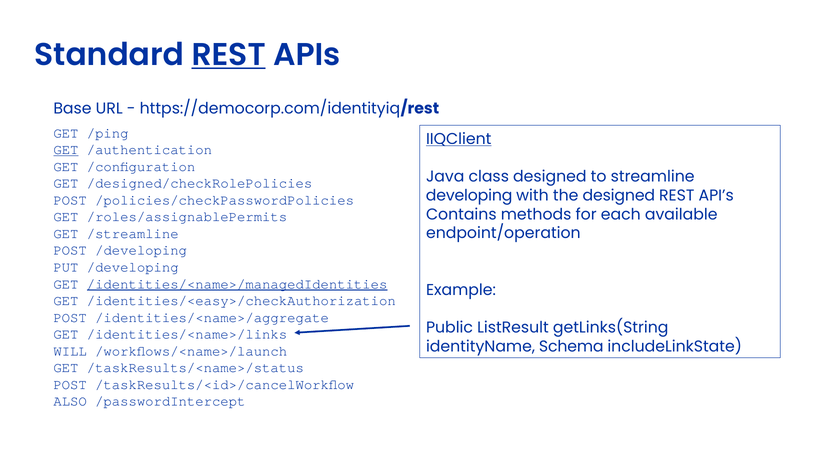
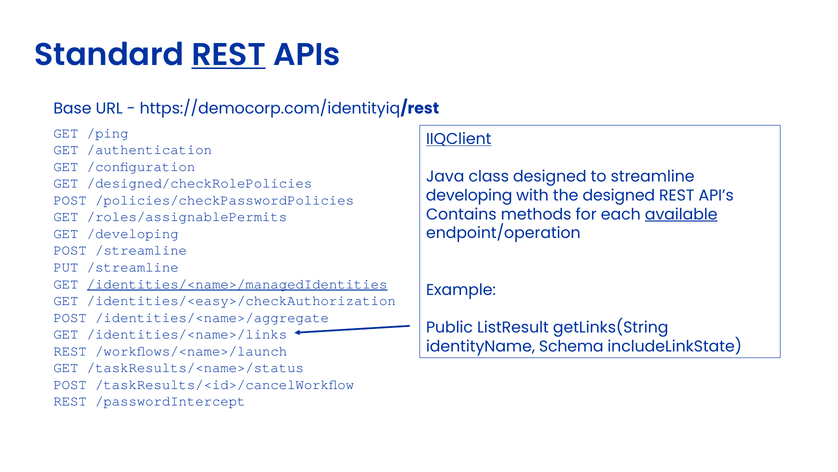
GET at (66, 150) underline: present -> none
available underline: none -> present
/streamline: /streamline -> /developing
POST /developing: /developing -> /streamline
PUT /developing: /developing -> /streamline
WILL at (70, 351): WILL -> REST
ALSO at (70, 401): ALSO -> REST
